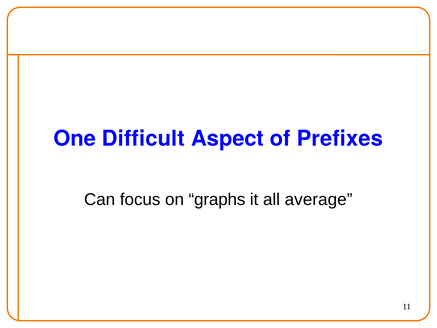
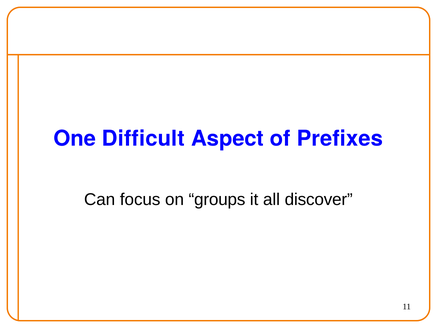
graphs: graphs -> groups
average: average -> discover
